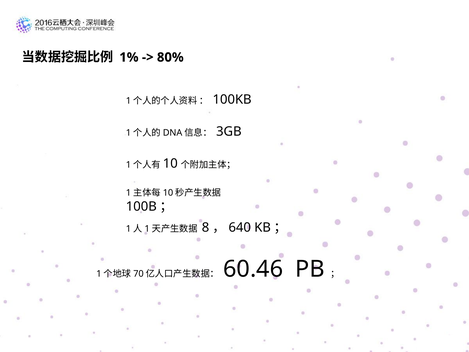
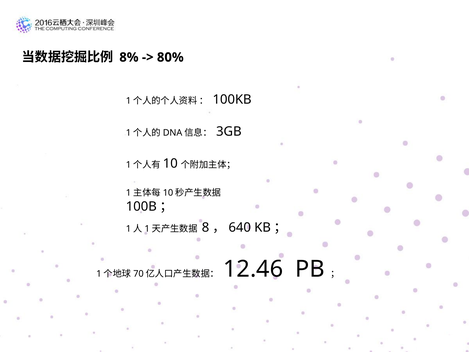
1%: 1% -> 8%
60.46: 60.46 -> 12.46
